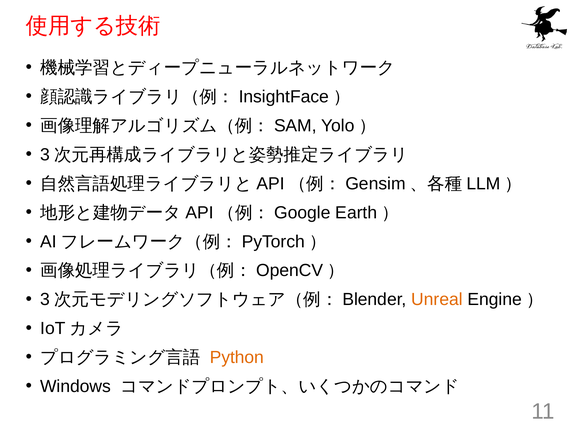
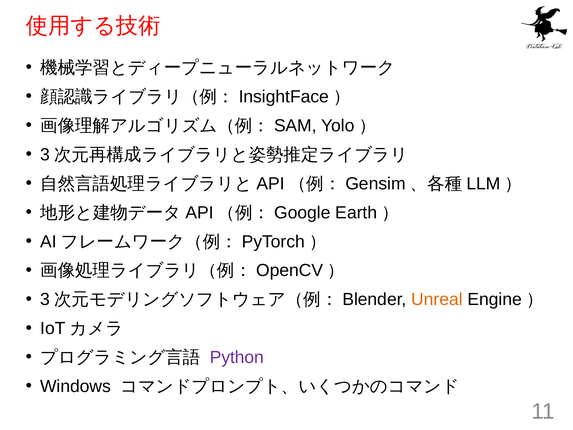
Python colour: orange -> purple
